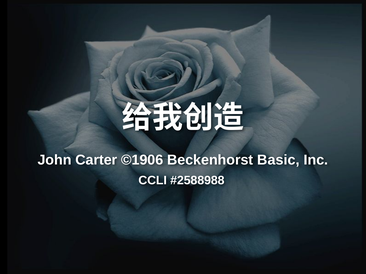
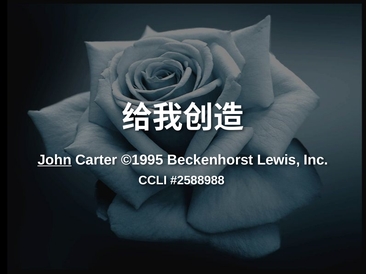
John underline: none -> present
©1906: ©1906 -> ©1995
Basic: Basic -> Lewis
